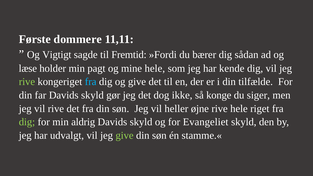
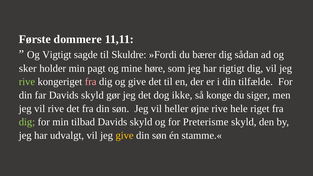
Fremtid: Fremtid -> Skuldre
læse: læse -> sker
mine hele: hele -> høre
kende: kende -> rigtigt
fra at (91, 82) colour: light blue -> pink
aldrig: aldrig -> tilbad
Evangeliet: Evangeliet -> Preterisme
give at (125, 135) colour: light green -> yellow
